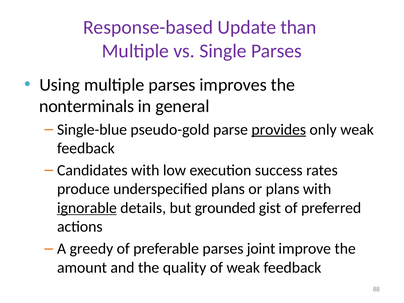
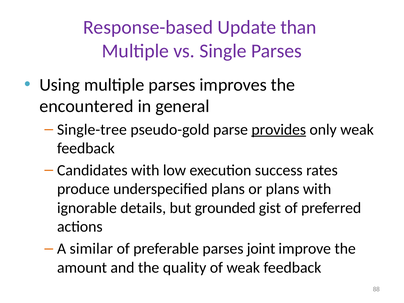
nonterminals: nonterminals -> encountered
Single-blue: Single-blue -> Single-tree
ignorable underline: present -> none
greedy: greedy -> similar
